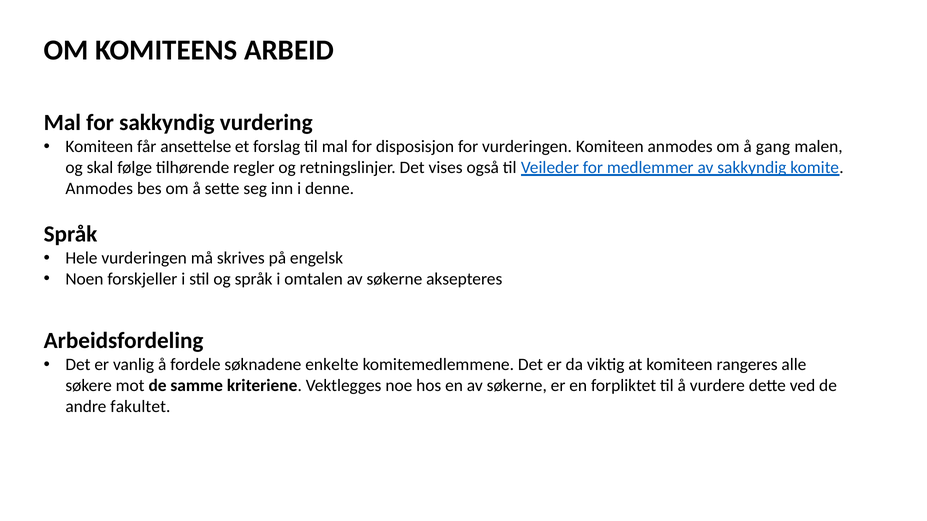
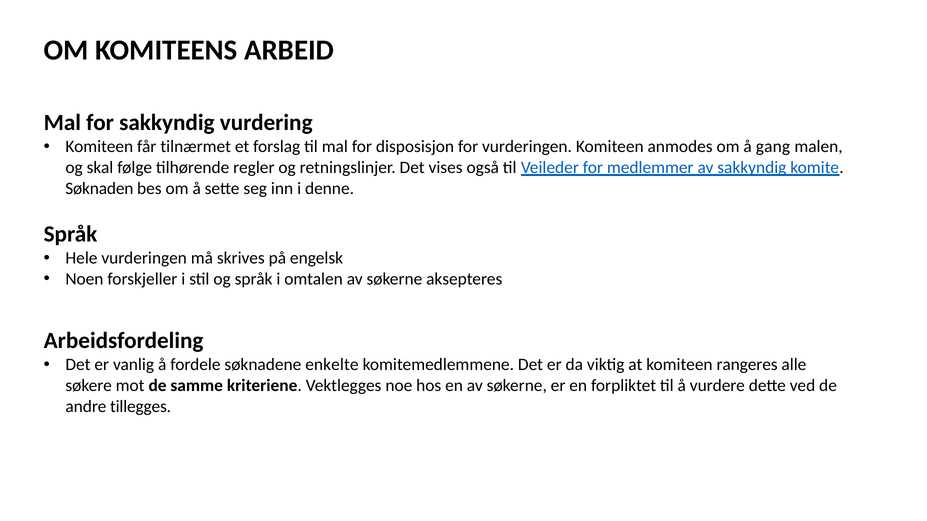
ansettelse: ansettelse -> tilnærmet
Anmodes at (99, 189): Anmodes -> Søknaden
fakultet: fakultet -> tillegges
